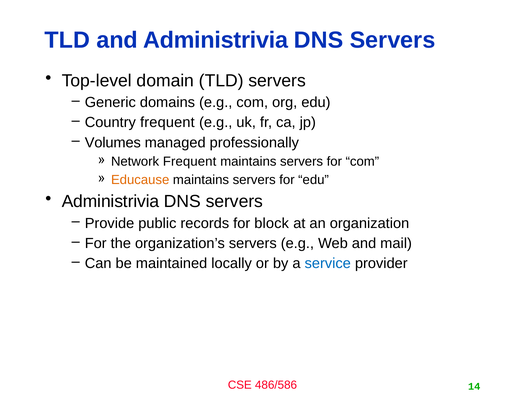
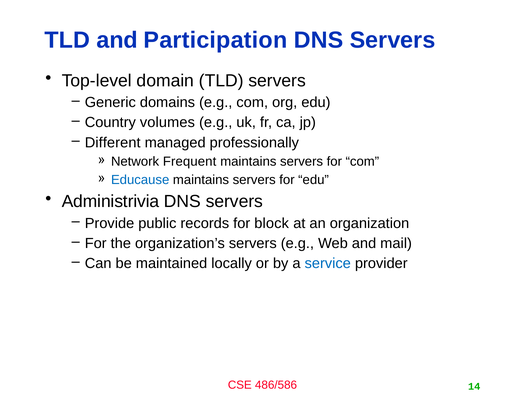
and Administrivia: Administrivia -> Participation
Country frequent: frequent -> volumes
Volumes: Volumes -> Different
Educause colour: orange -> blue
